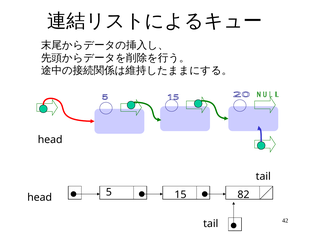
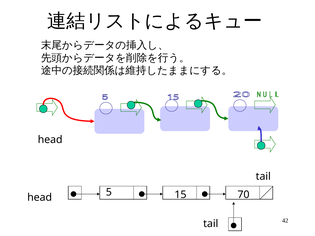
82: 82 -> 70
